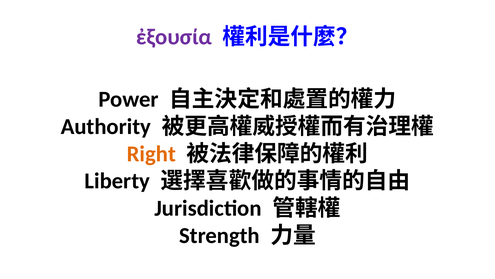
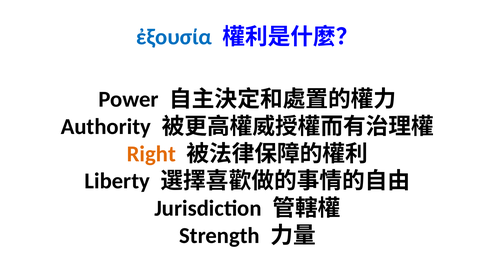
ἐξουσία colour: purple -> blue
